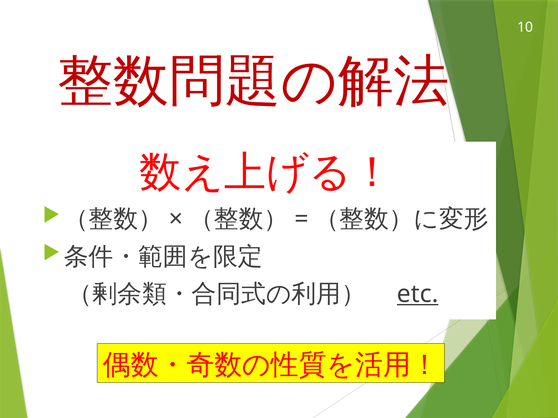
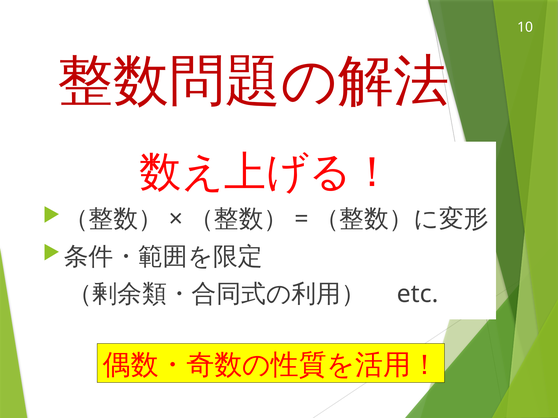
etc underline: present -> none
